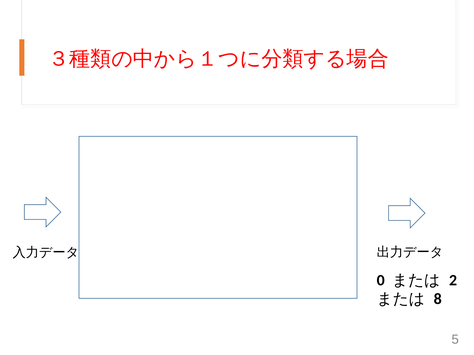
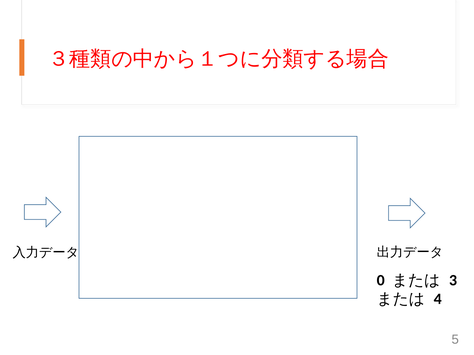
2: 2 -> 3
8: 8 -> 4
